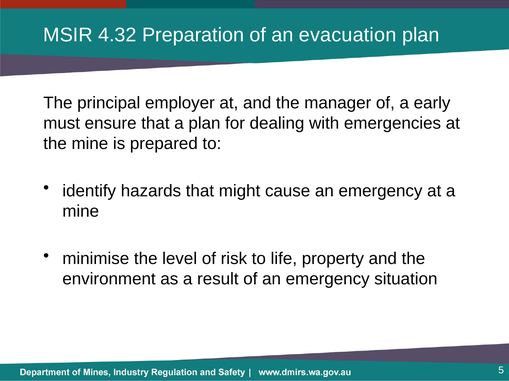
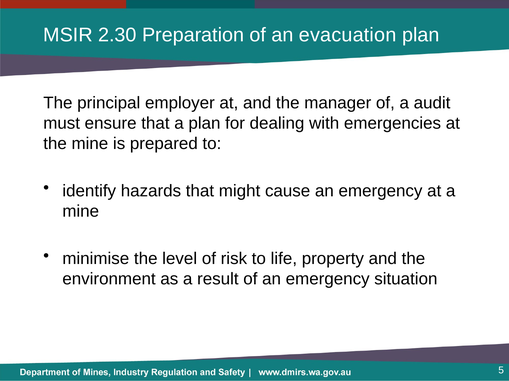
4.32: 4.32 -> 2.30
early: early -> audit
